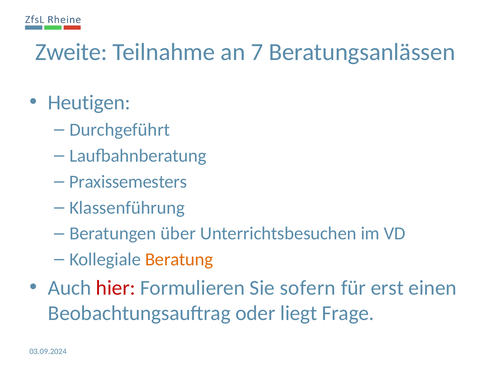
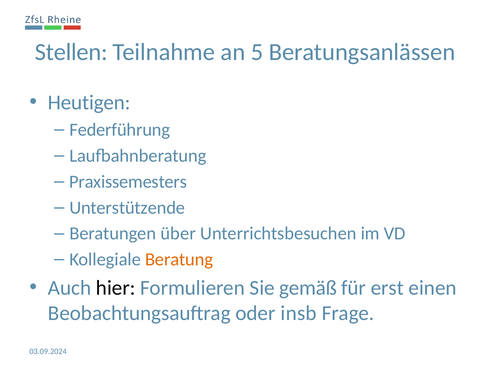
Zweite: Zweite -> Stellen
7: 7 -> 5
Durchgeführt: Durchgeführt -> Federführung
Klassenführung: Klassenführung -> Unterstützende
hier colour: red -> black
sofern: sofern -> gemäß
liegt: liegt -> insb
